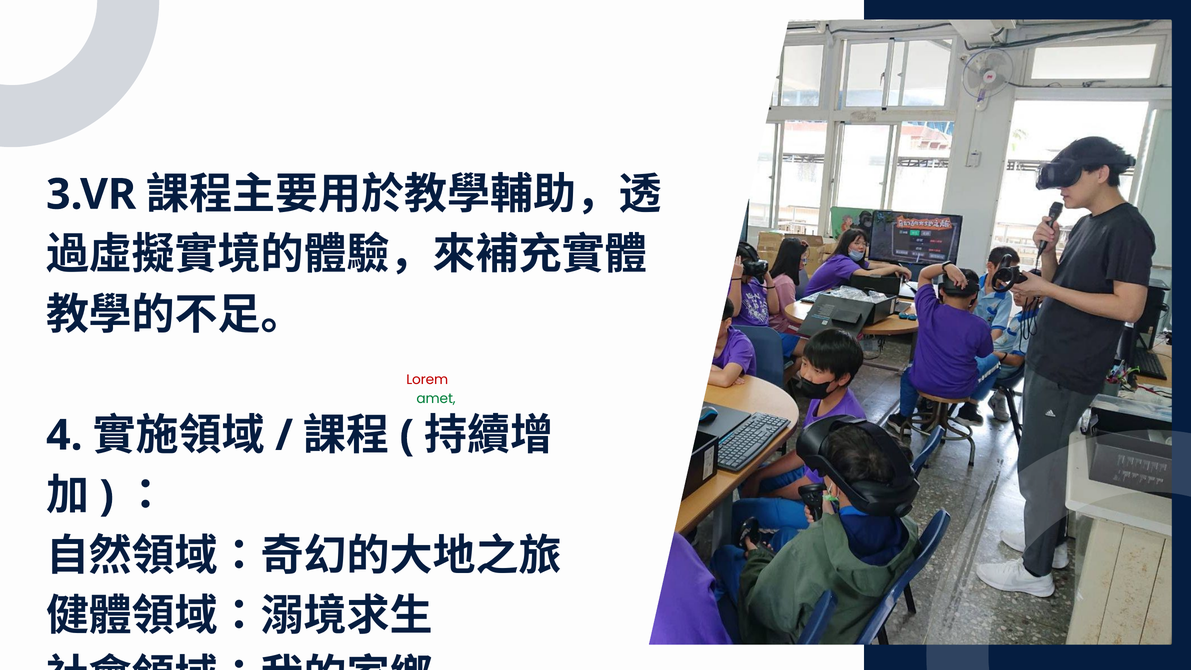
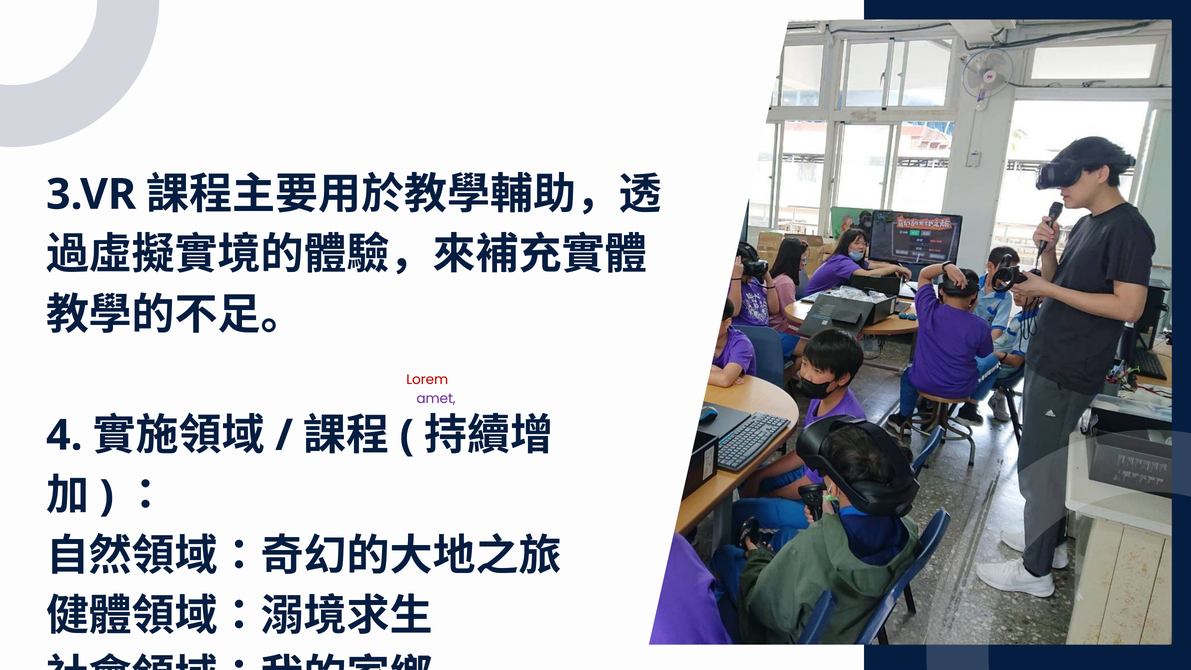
amet colour: green -> purple
